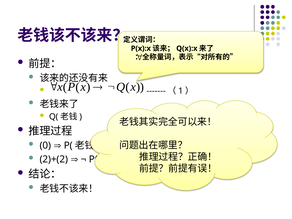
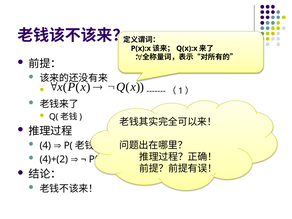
0: 0 -> 4
2)+(2: 2)+(2 -> 4)+(2
